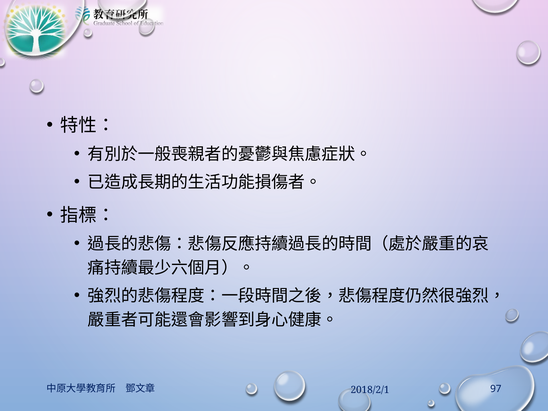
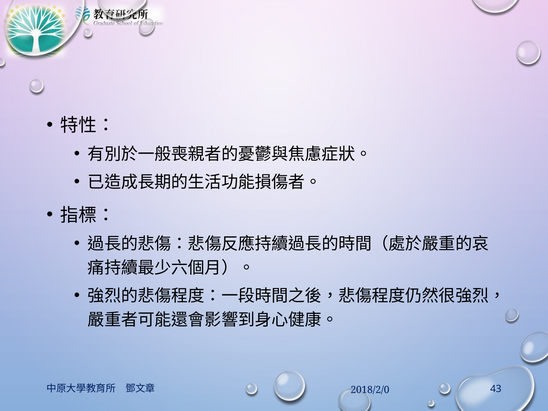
97: 97 -> 43
2018/2/1: 2018/2/1 -> 2018/2/0
